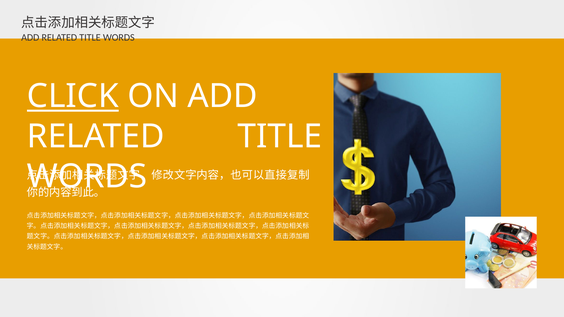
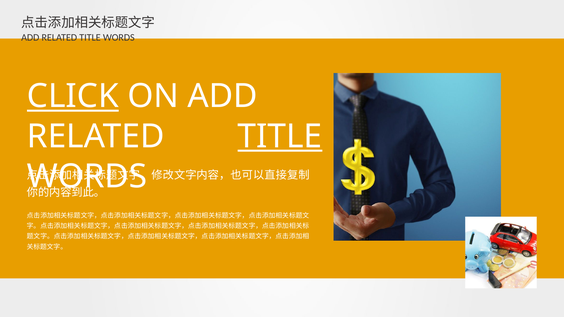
TITLE at (280, 136) underline: none -> present
